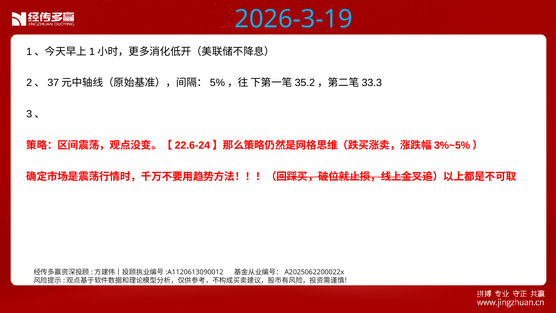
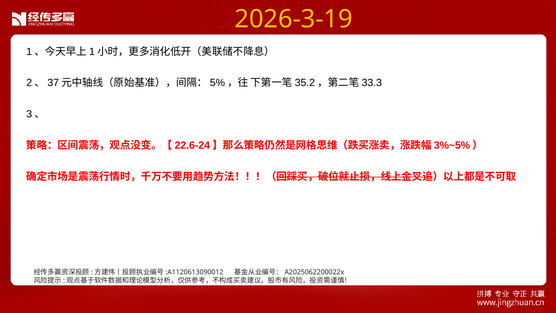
2026-3-19 colour: light blue -> yellow
